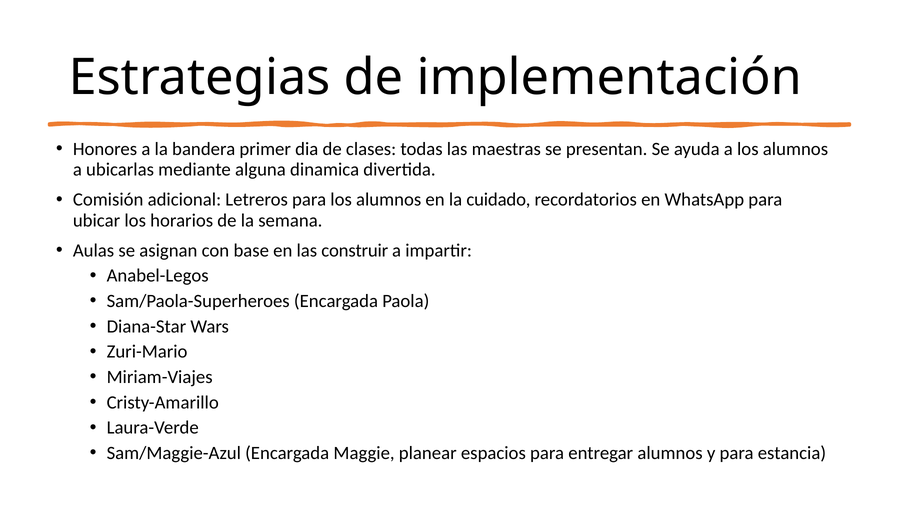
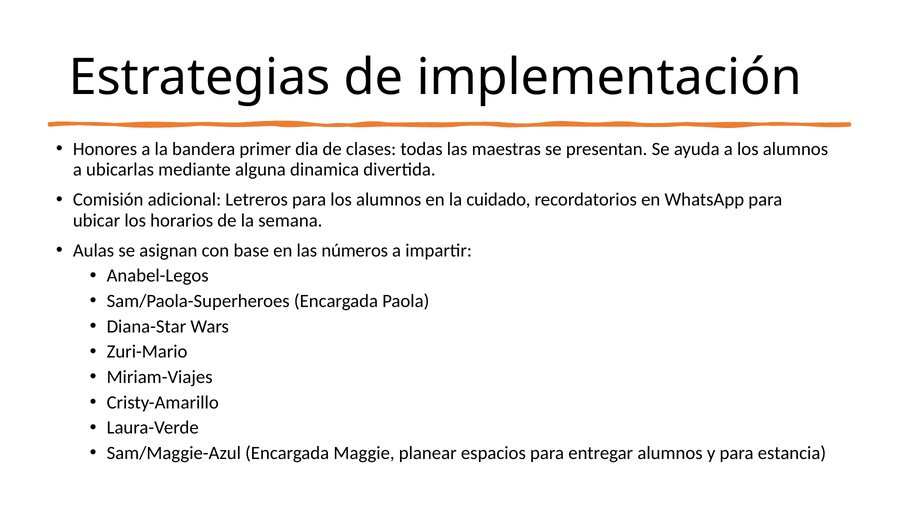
construir: construir -> números
